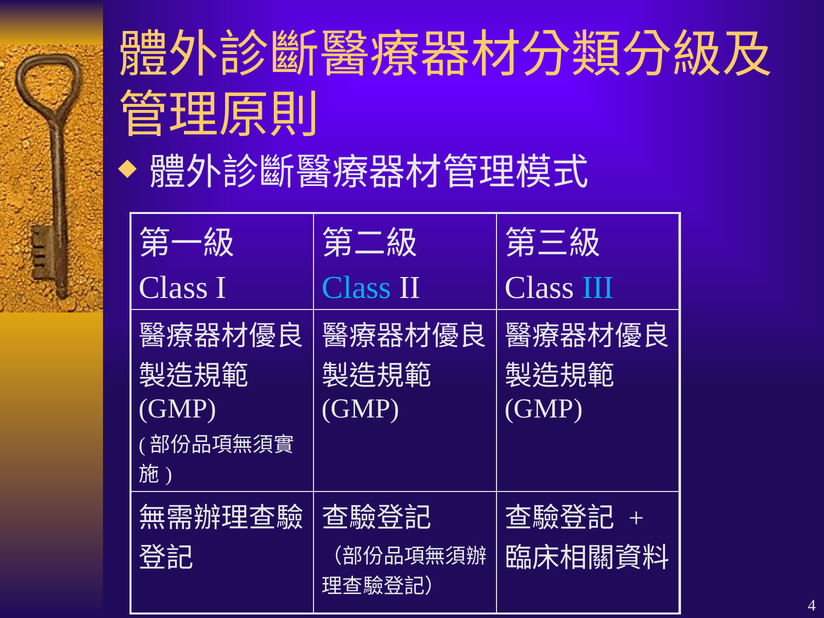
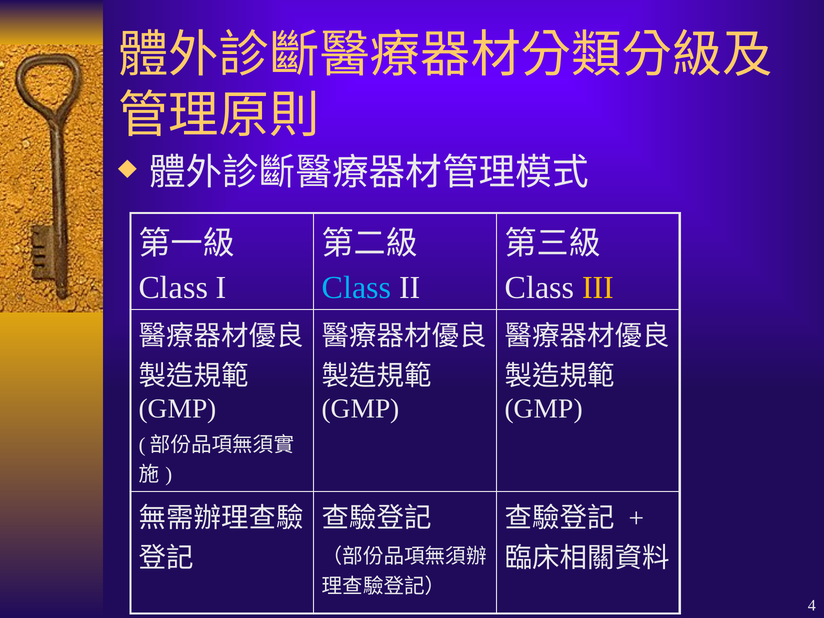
III colour: light blue -> yellow
